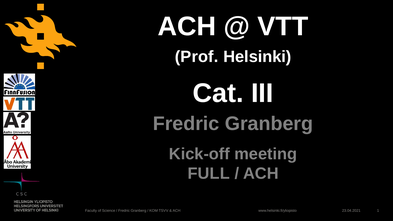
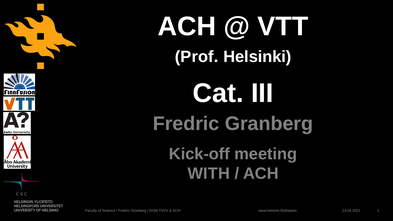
FULL: FULL -> WITH
